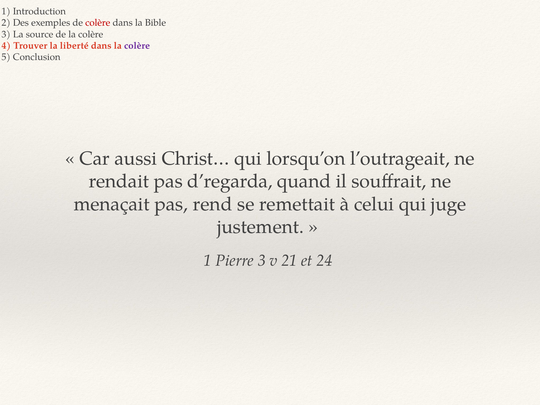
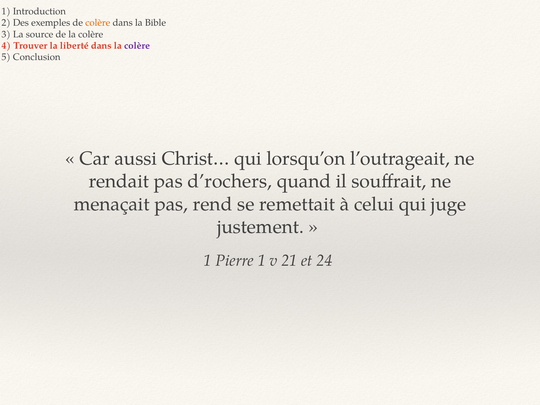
colère at (98, 23) colour: red -> orange
d’regarda: d’regarda -> d’rochers
Pierre 3: 3 -> 1
